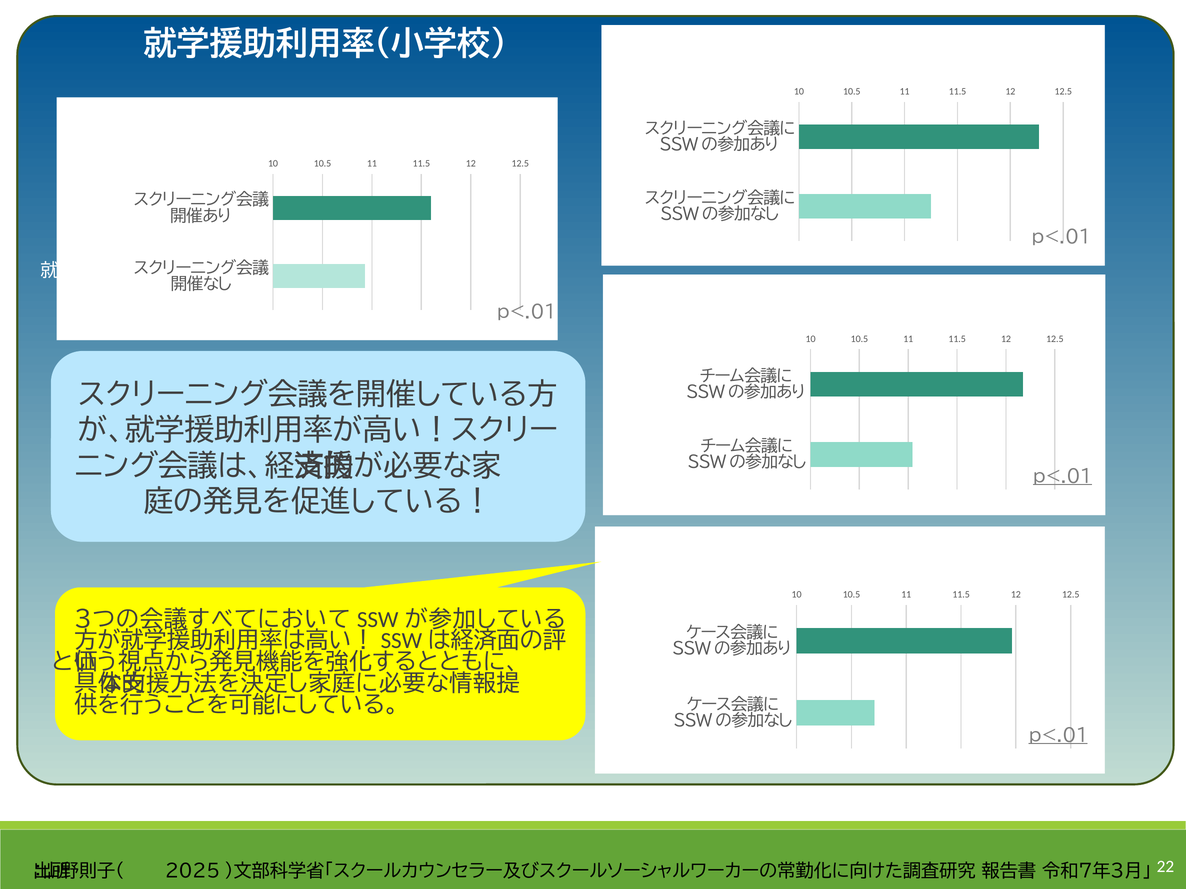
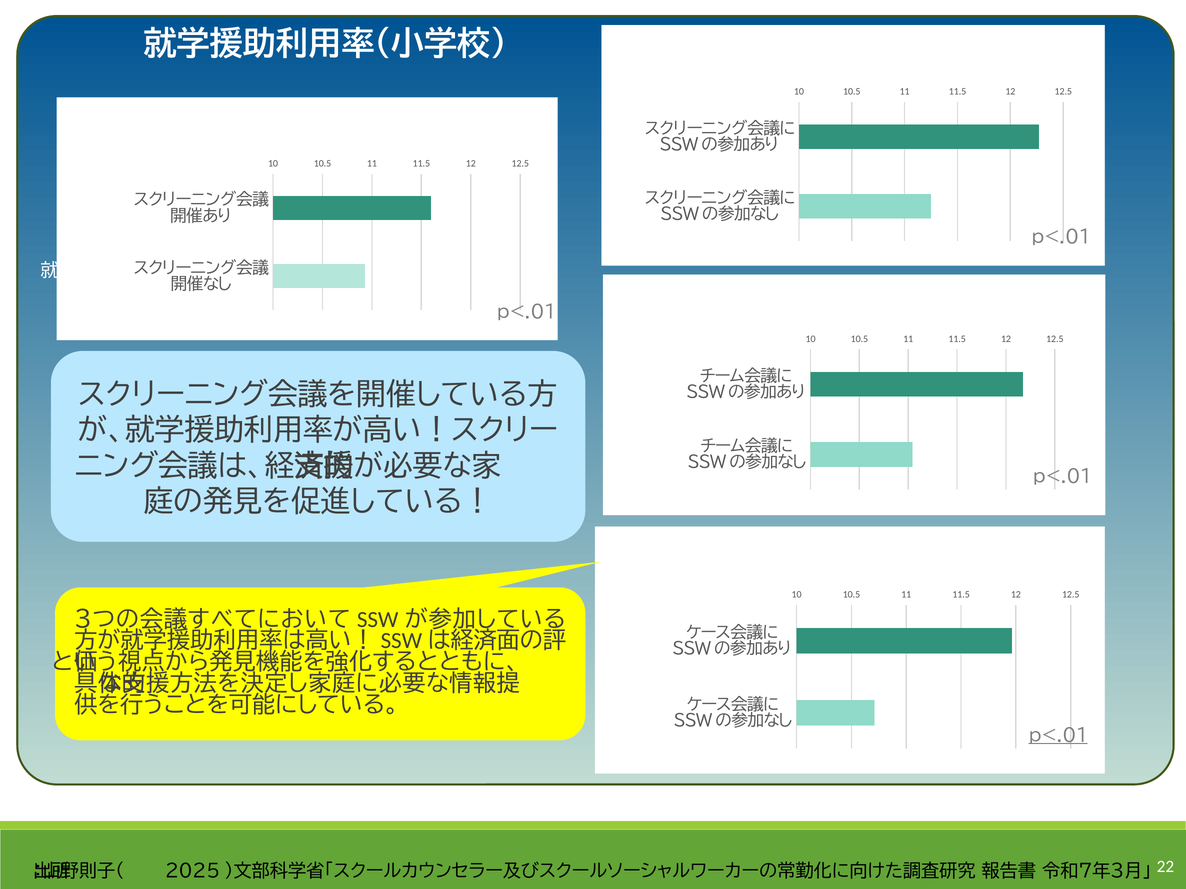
p<.01 at (1062, 477) underline: present -> none
